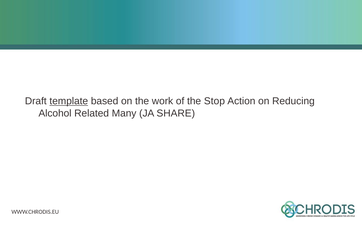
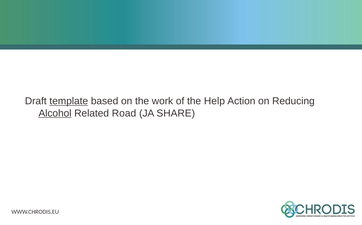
Stop: Stop -> Help
Alcohol underline: none -> present
Many: Many -> Road
